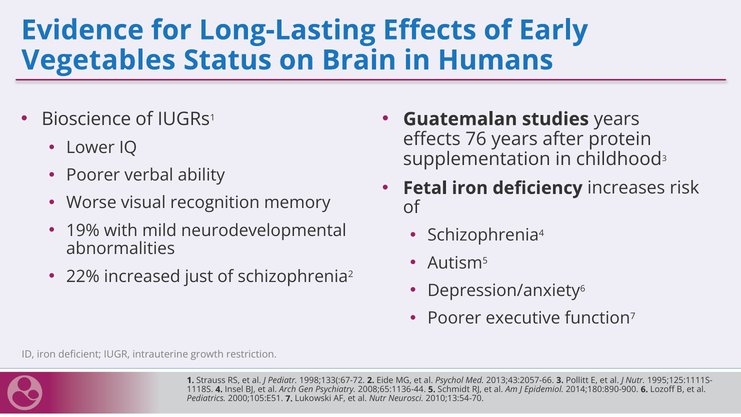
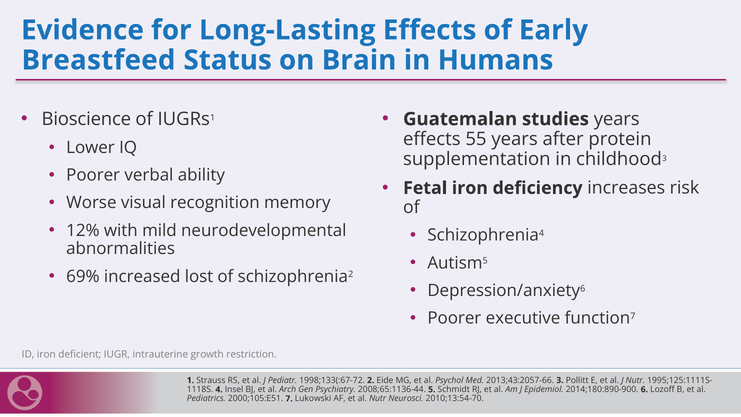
Vegetables: Vegetables -> Breastfeed
76: 76 -> 55
19%: 19% -> 12%
22%: 22% -> 69%
just: just -> lost
